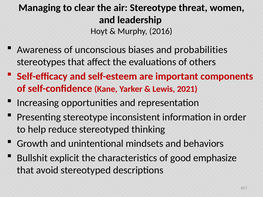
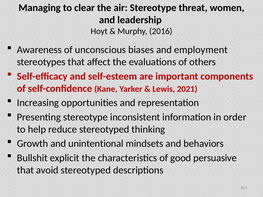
probabilities: probabilities -> employment
emphasize: emphasize -> persuasive
